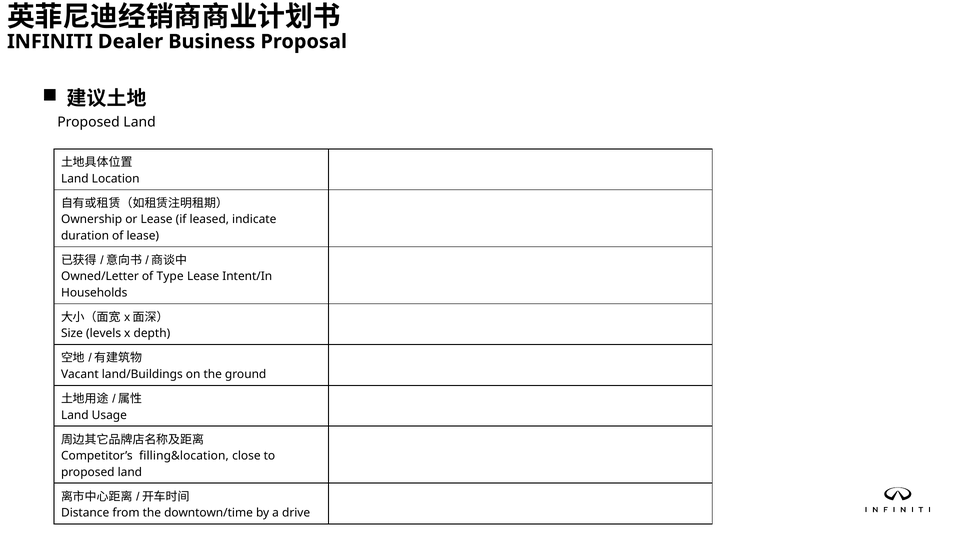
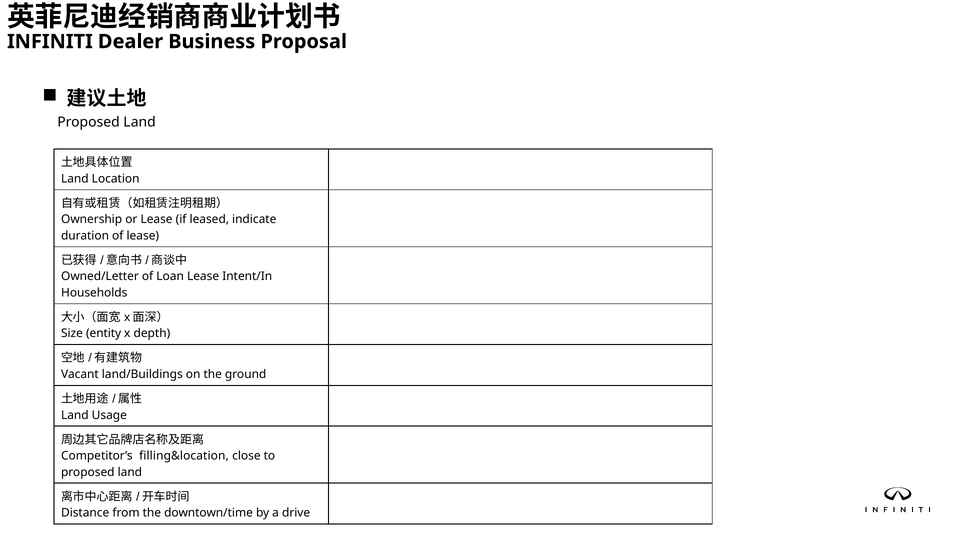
Type: Type -> Loan
levels: levels -> entity
